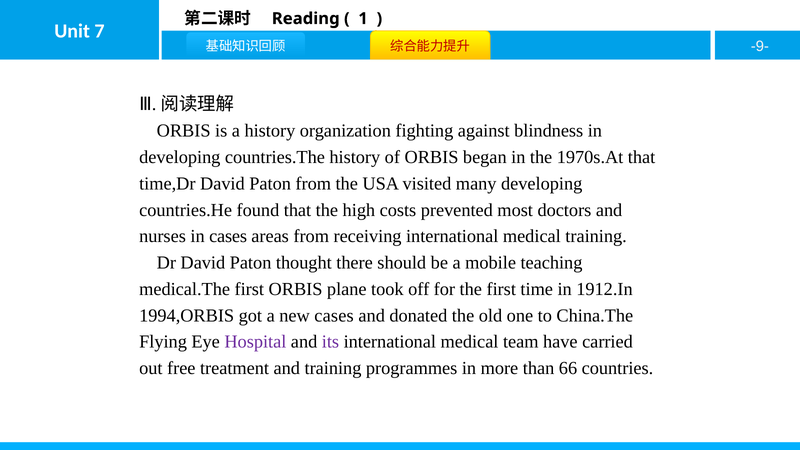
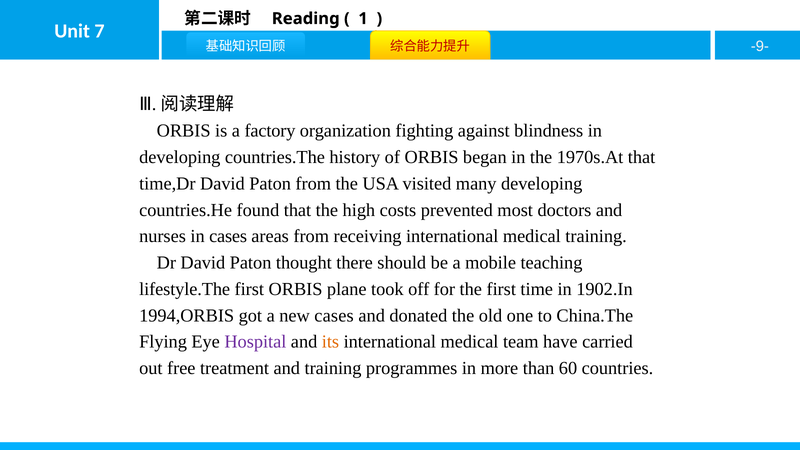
a history: history -> factory
medical.The: medical.The -> lifestyle.The
1912.In: 1912.In -> 1902.In
its colour: purple -> orange
66: 66 -> 60
